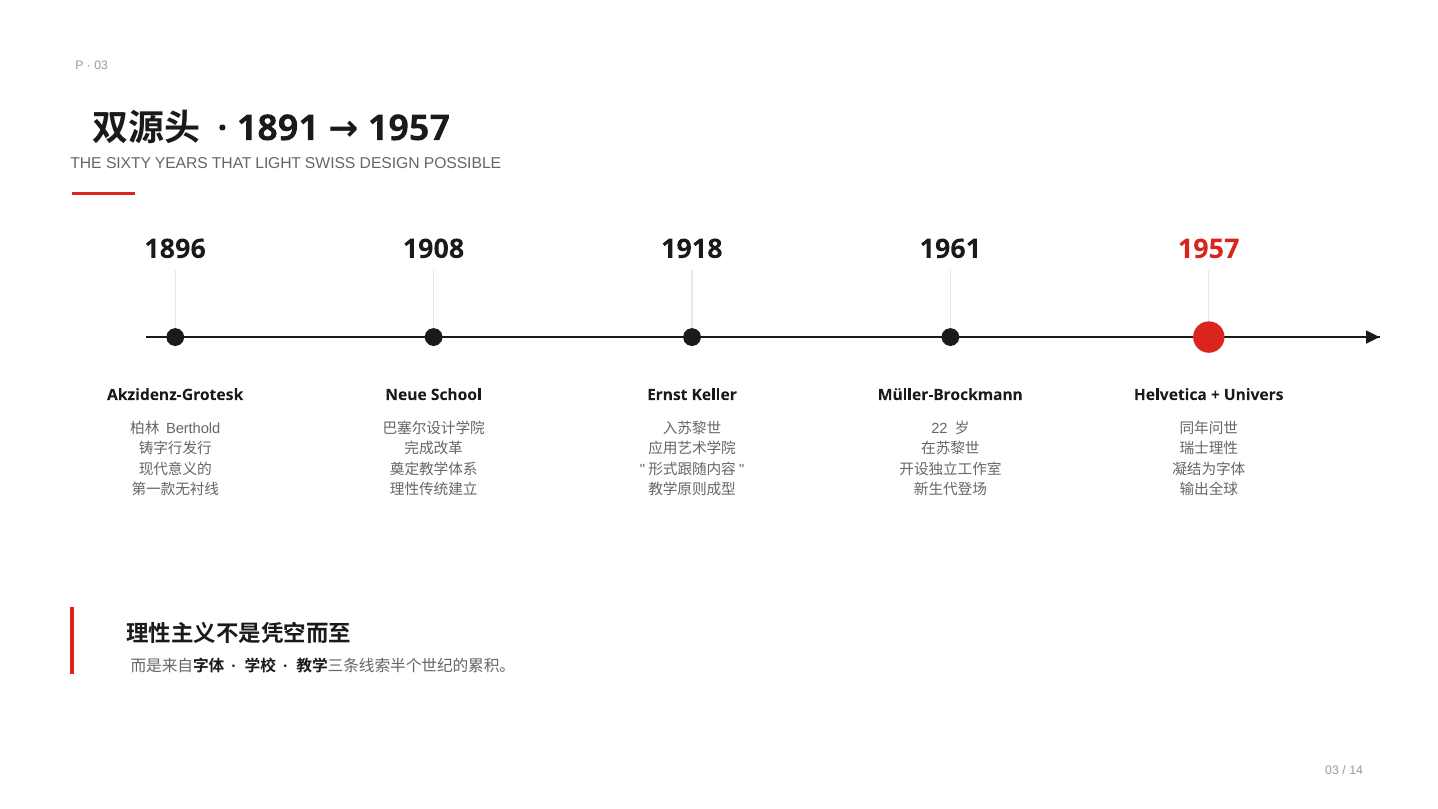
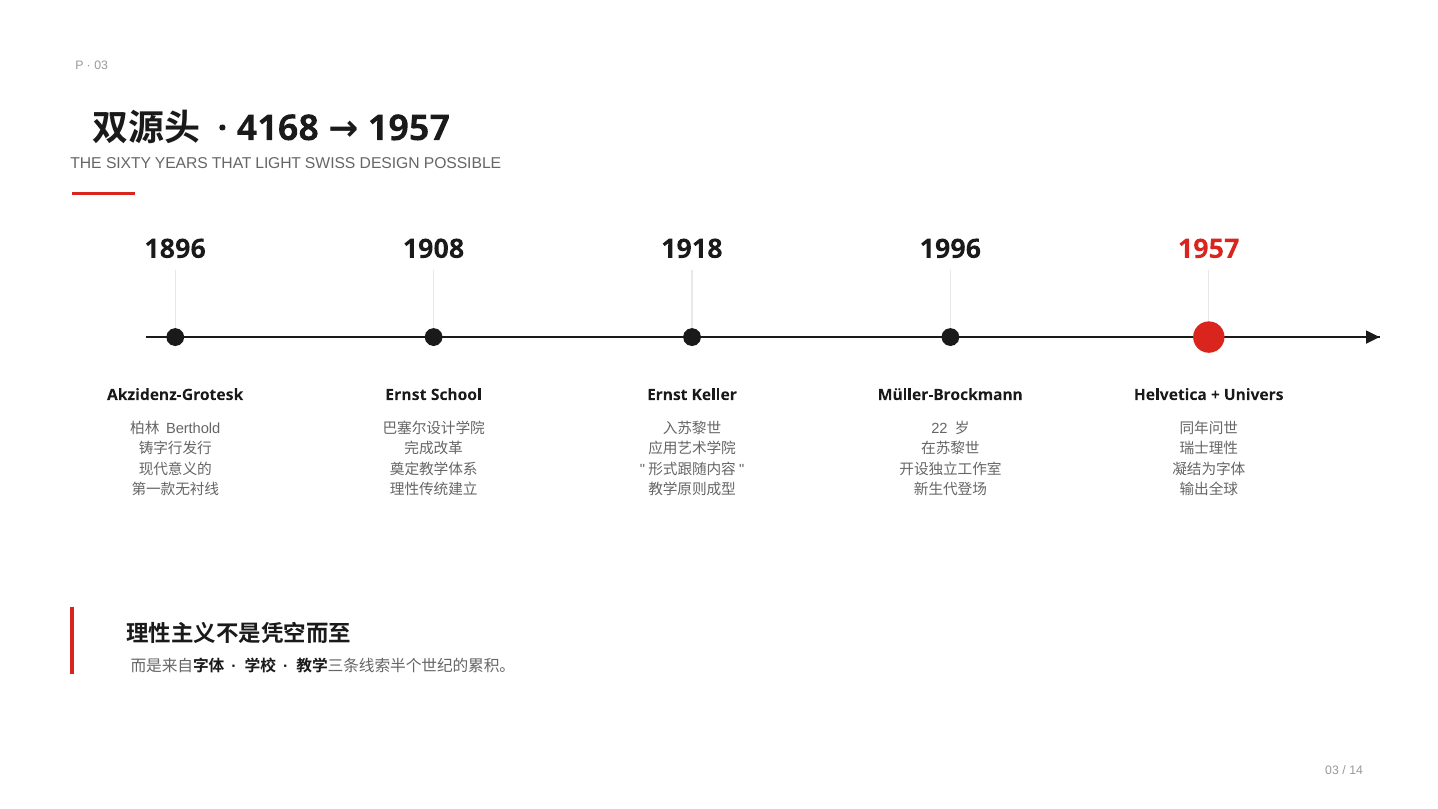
1891: 1891 -> 4168
1961: 1961 -> 1996
Neue at (406, 395): Neue -> Ernst
